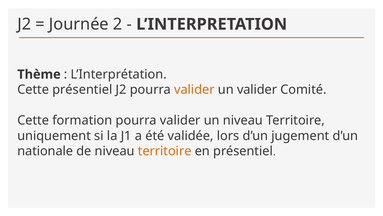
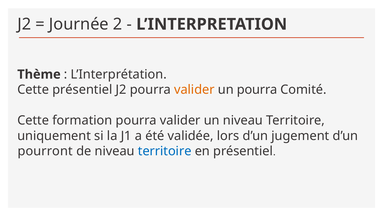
un valider: valider -> pourra
nationale: nationale -> pourront
territoire at (165, 151) colour: orange -> blue
